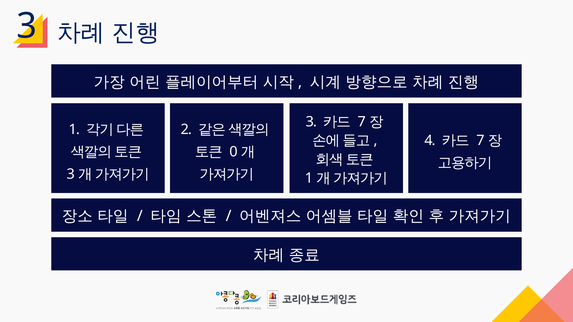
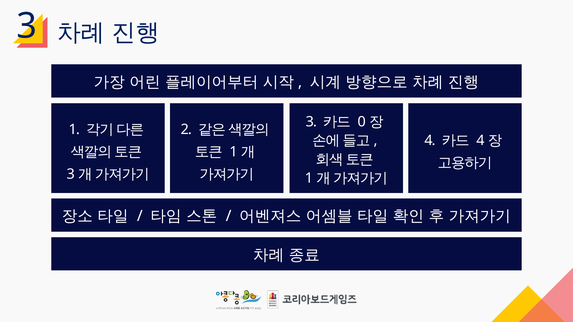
7 at (362, 122): 7 -> 0
7 at (480, 141): 7 -> 4
0 at (233, 152): 0 -> 1
